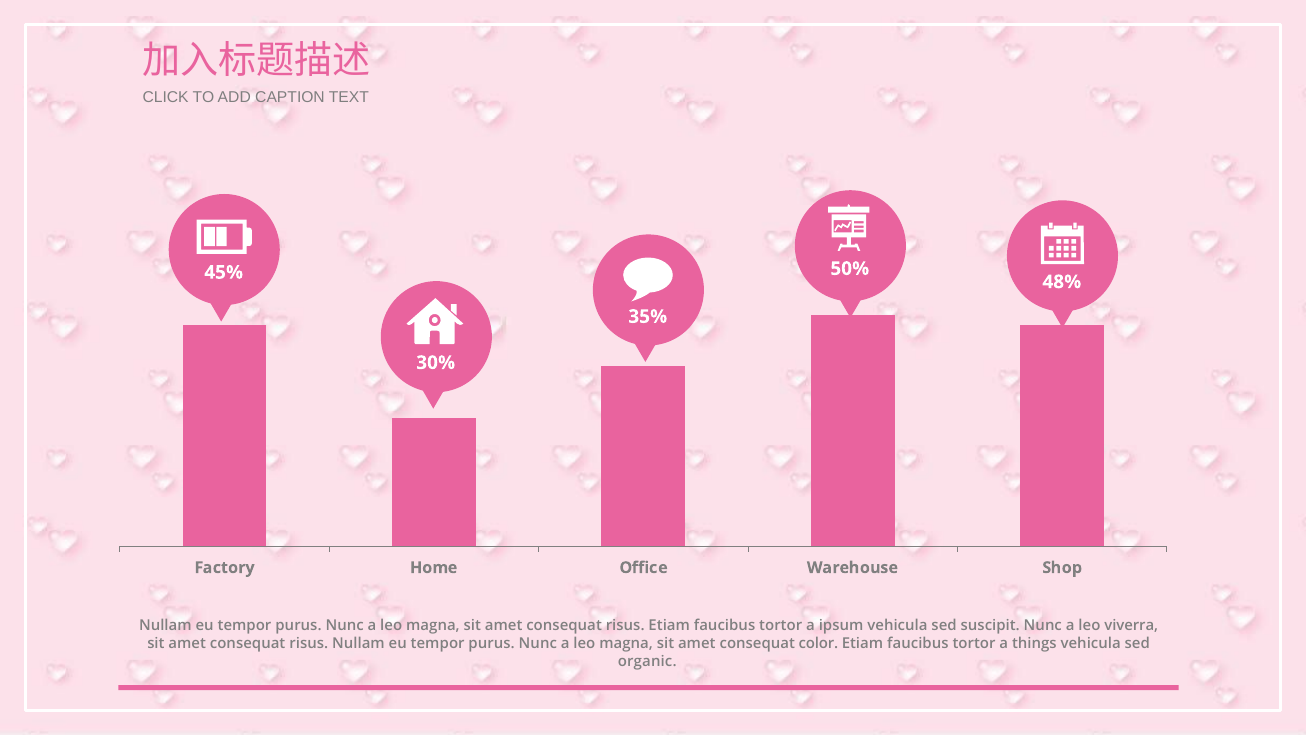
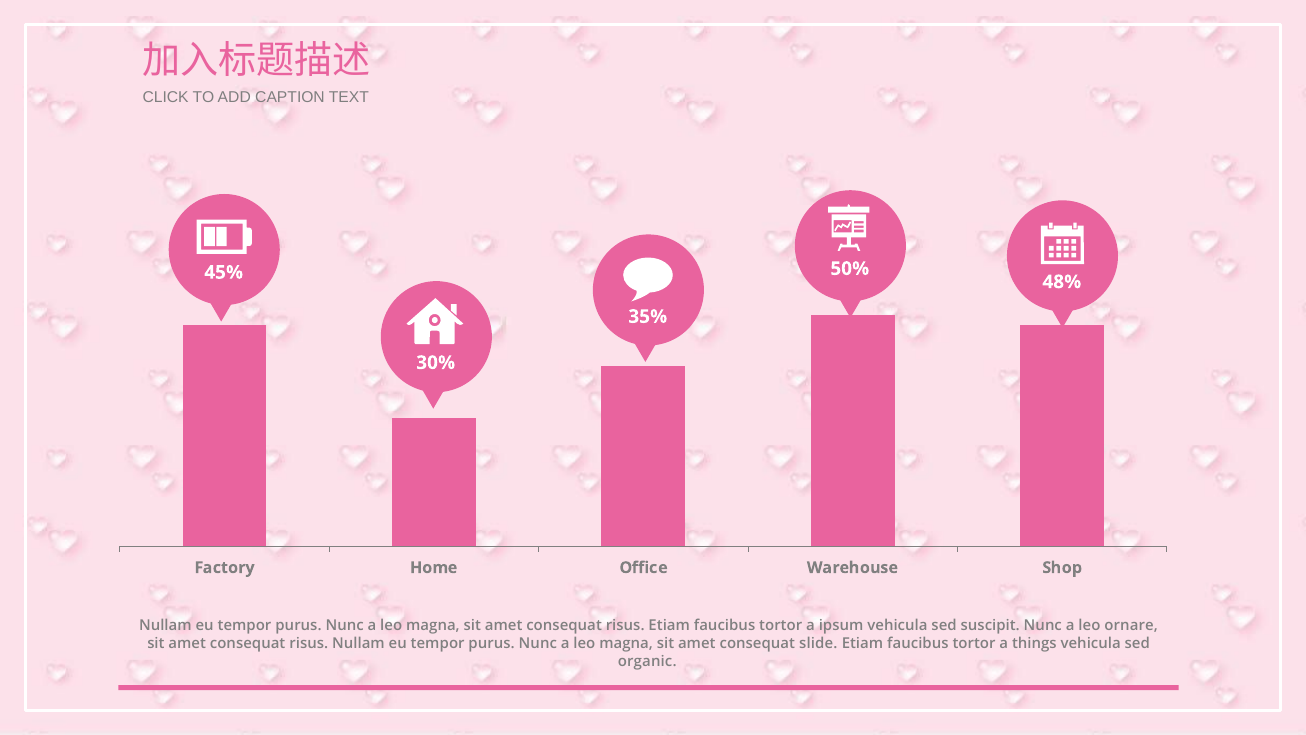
viverra: viverra -> ornare
color: color -> slide
